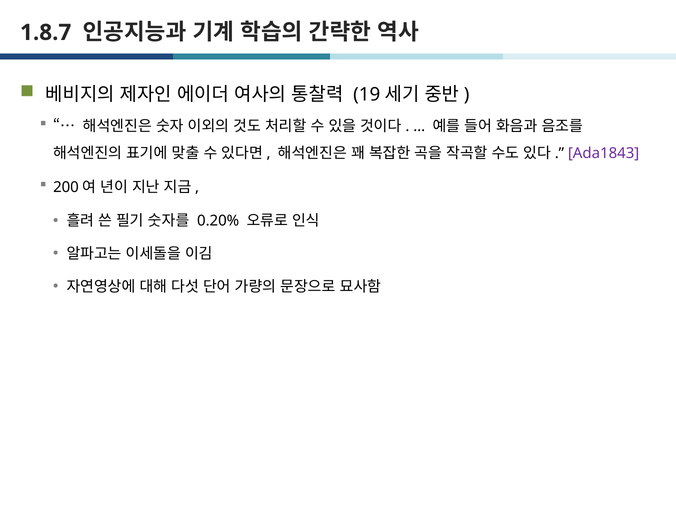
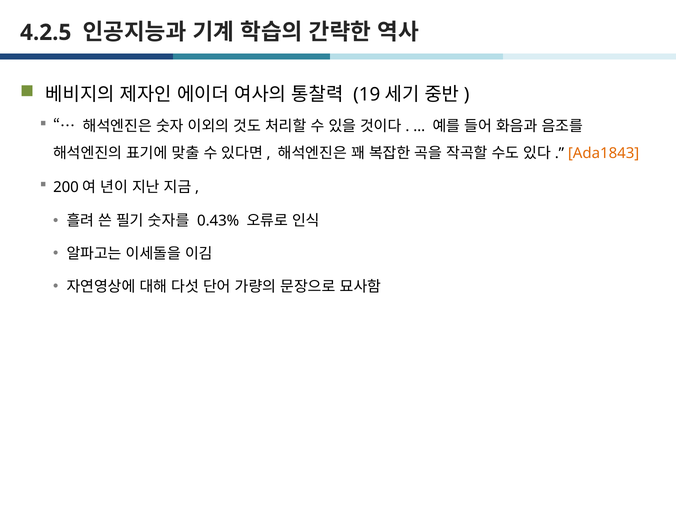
1.8.7: 1.8.7 -> 4.2.5
Ada1843 colour: purple -> orange
0.20%: 0.20% -> 0.43%
